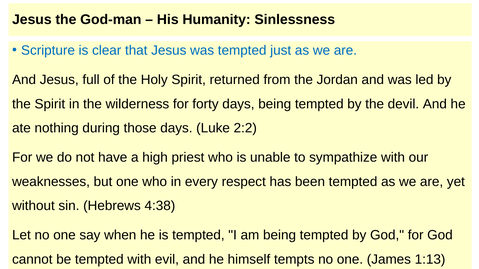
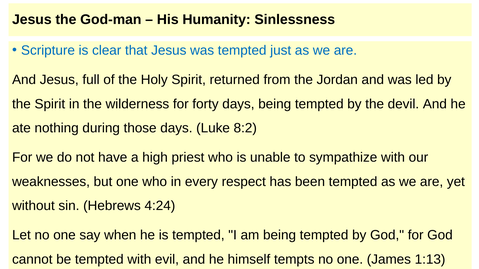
2:2: 2:2 -> 8:2
4:38: 4:38 -> 4:24
